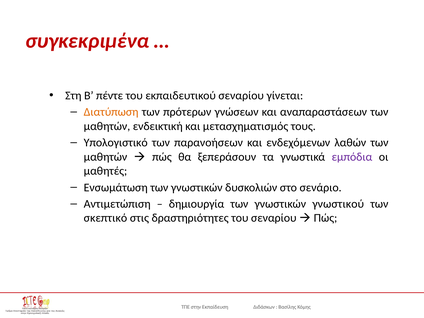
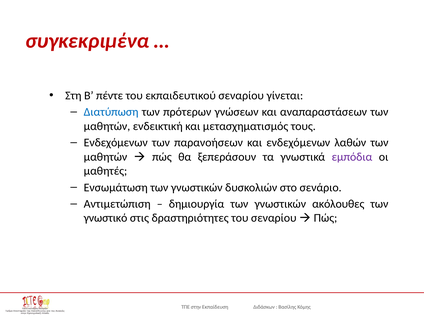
Διατύπωση colour: orange -> blue
Υπολογιστικό at (116, 143): Υπολογιστικό -> Ενδεχόμενων
γνωστικού: γνωστικού -> ακόλουθες
σκεπτικό: σκεπτικό -> γνωστικό
